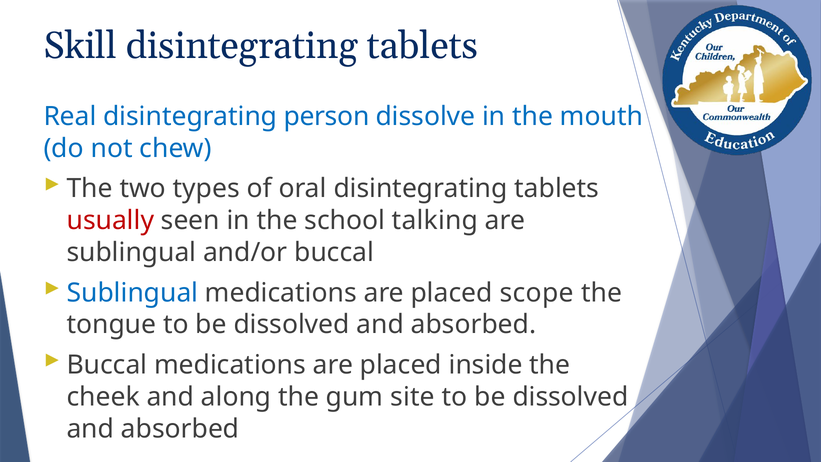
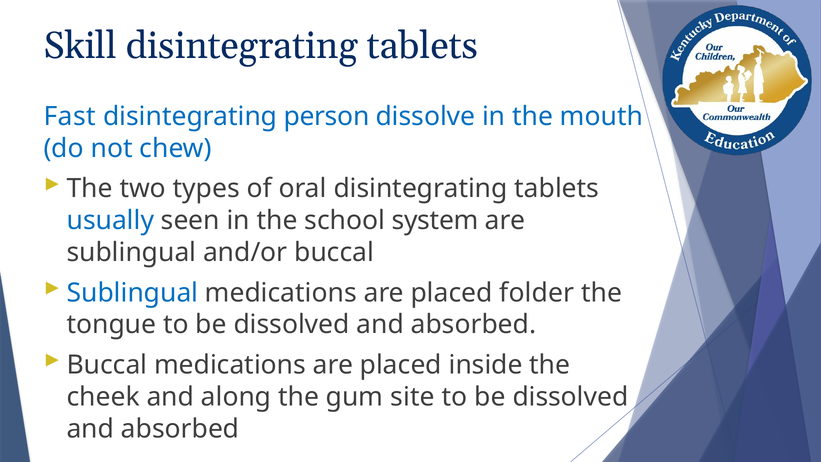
Real: Real -> Fast
usually colour: red -> blue
talking: talking -> system
scope: scope -> folder
